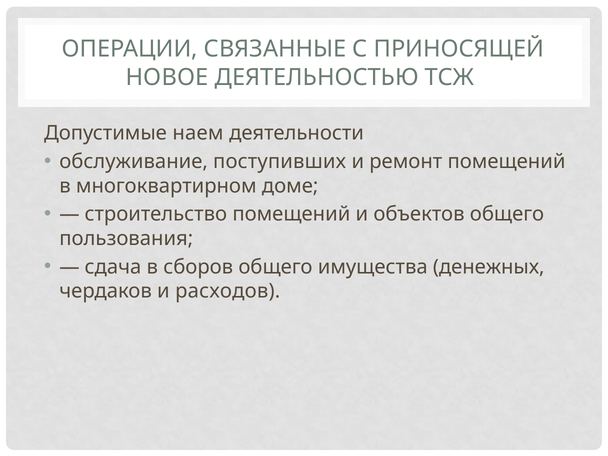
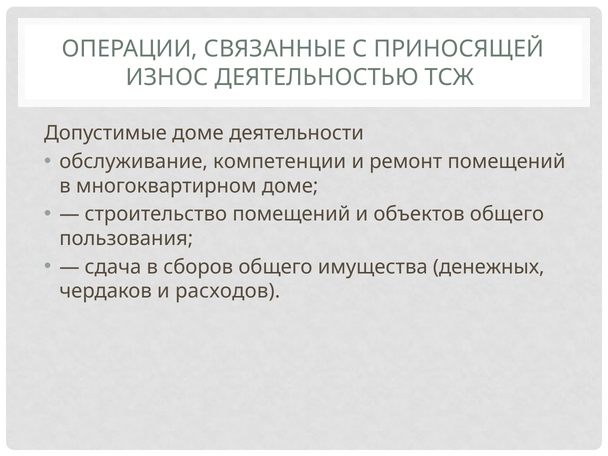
НОВОЕ: НОВОЕ -> ИЗНОС
Допустимые наем: наем -> доме
поступивших: поступивших -> компетенции
